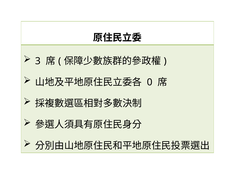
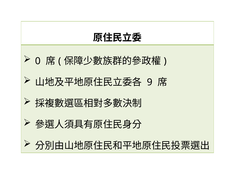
3: 3 -> 0
0: 0 -> 9
